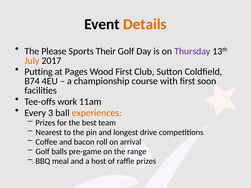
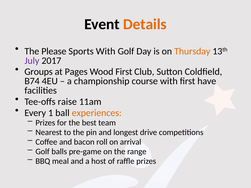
Sports Their: Their -> With
Thursday colour: purple -> orange
July colour: orange -> purple
Putting: Putting -> Groups
soon: soon -> have
work: work -> raise
3: 3 -> 1
